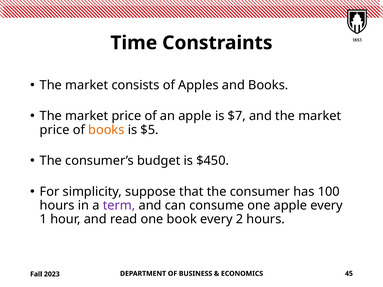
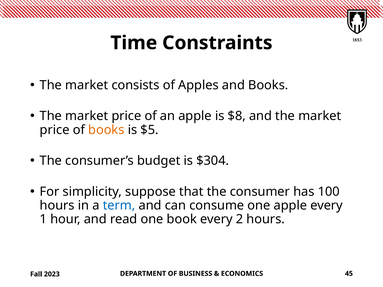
$7: $7 -> $8
$450: $450 -> $304
term colour: purple -> blue
